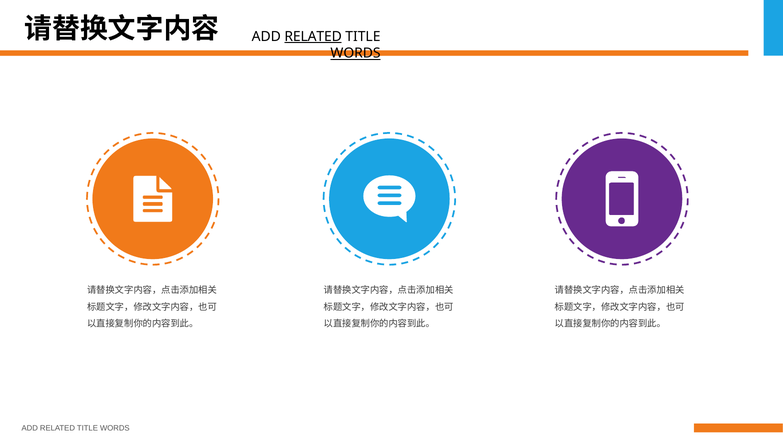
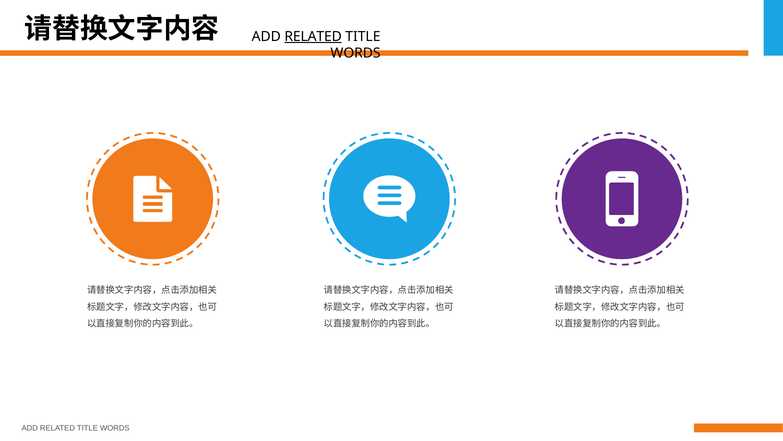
WORDS at (356, 53) underline: present -> none
